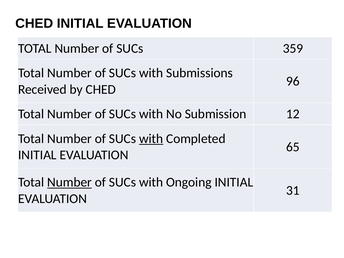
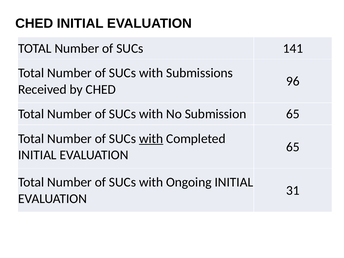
359: 359 -> 141
Submission 12: 12 -> 65
Number at (70, 182) underline: present -> none
